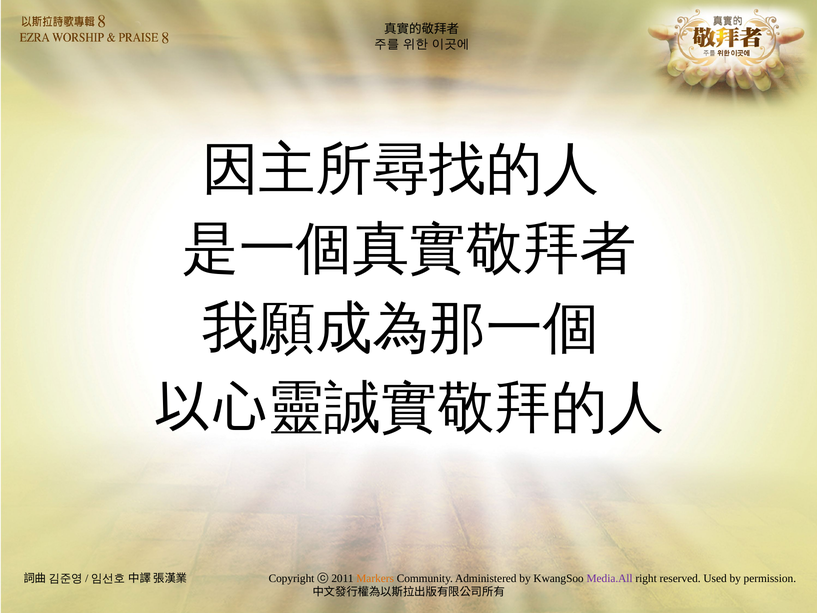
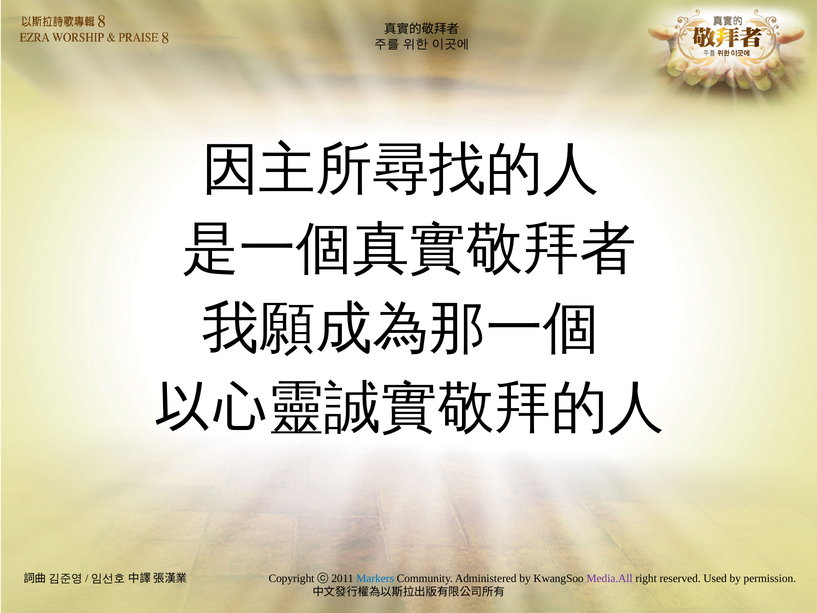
Markers colour: orange -> blue
